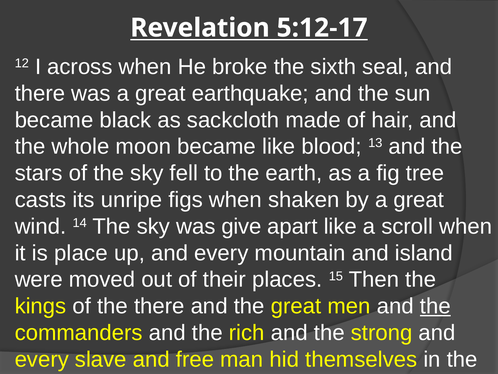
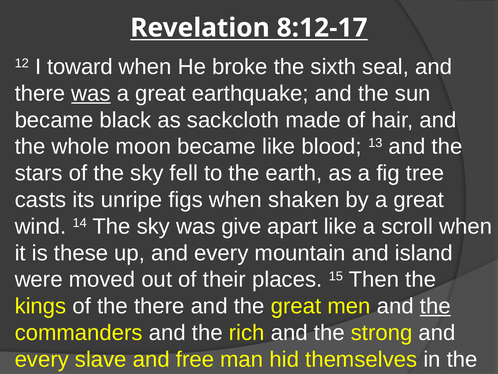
5:12-17: 5:12-17 -> 8:12-17
across: across -> toward
was at (91, 93) underline: none -> present
place: place -> these
